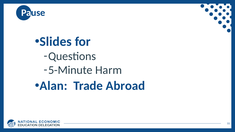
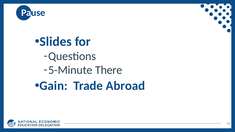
Harm: Harm -> There
Alan: Alan -> Gain
